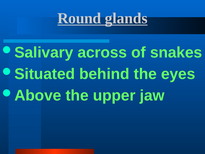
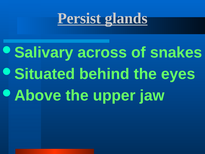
Round: Round -> Persist
